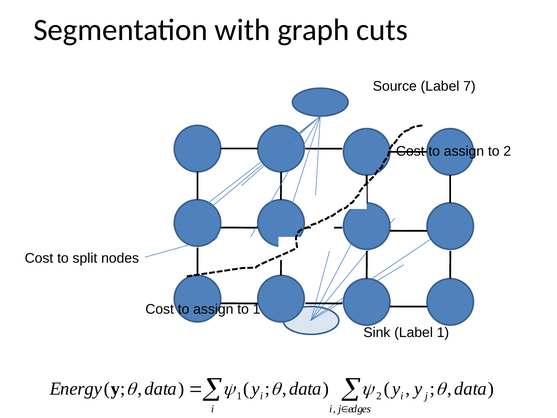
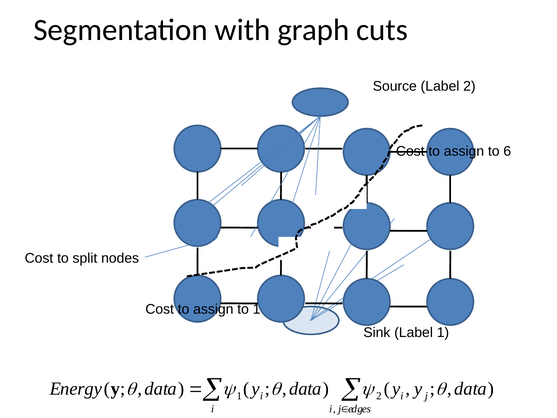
Label 7: 7 -> 2
to 2: 2 -> 6
